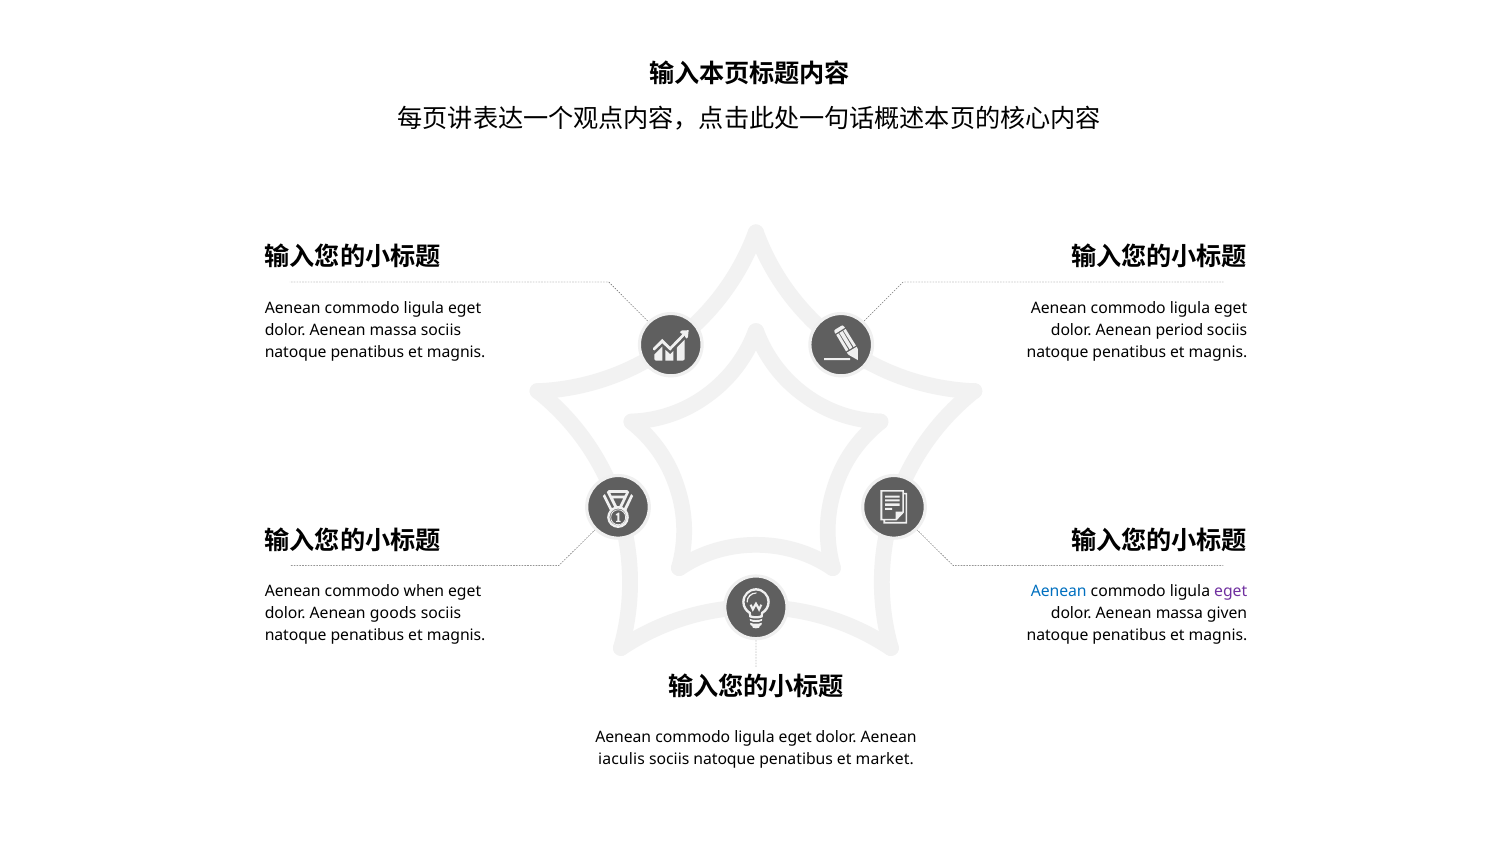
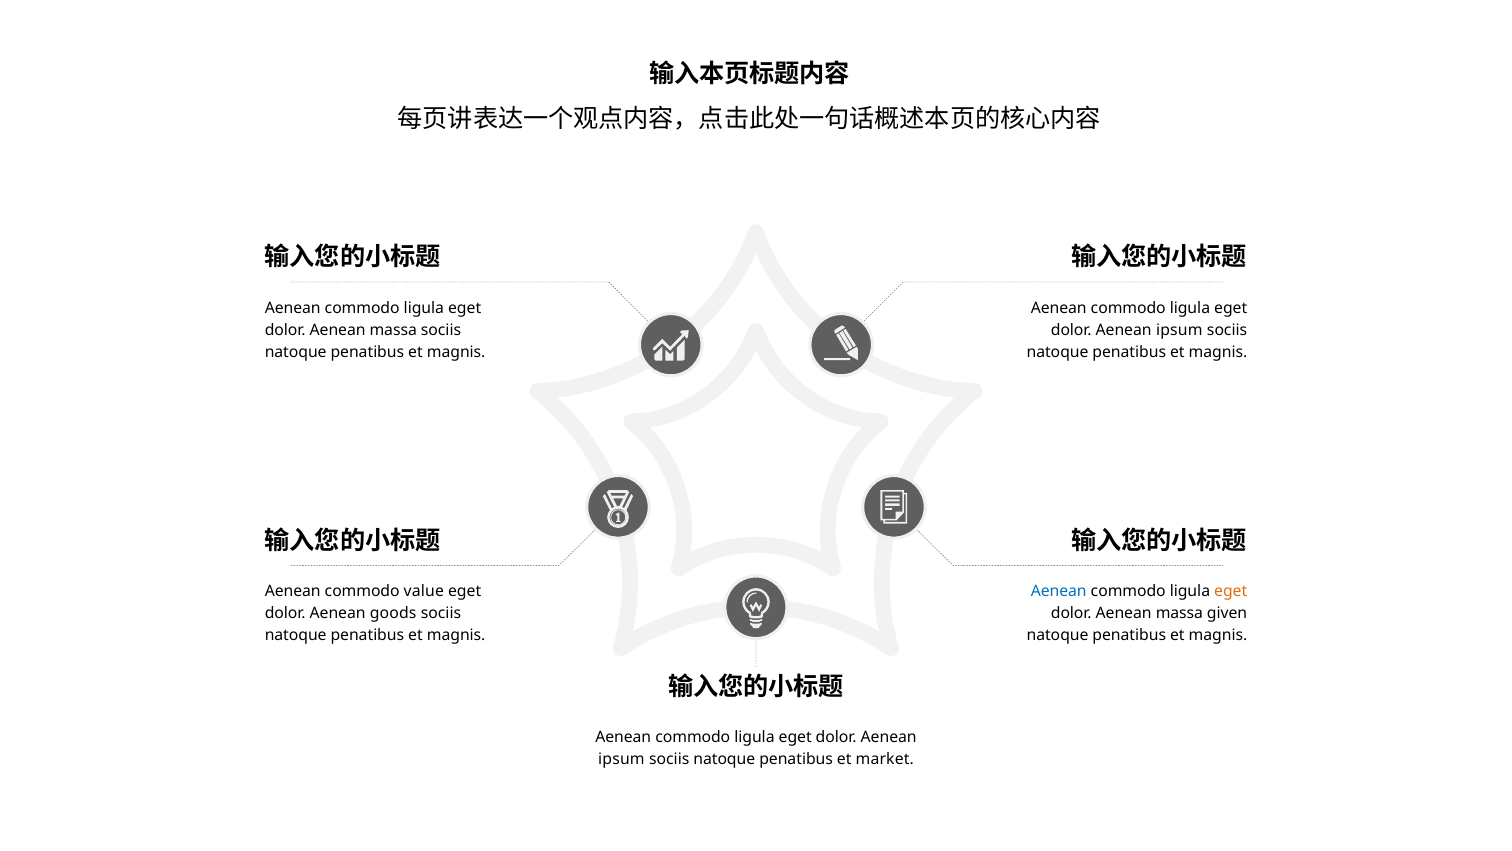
period at (1179, 330): period -> ipsum
when: when -> value
eget at (1231, 591) colour: purple -> orange
iaculis at (621, 759): iaculis -> ipsum
